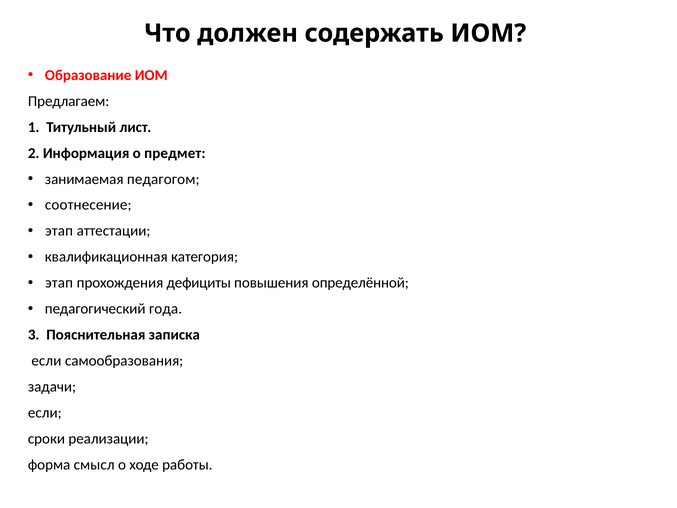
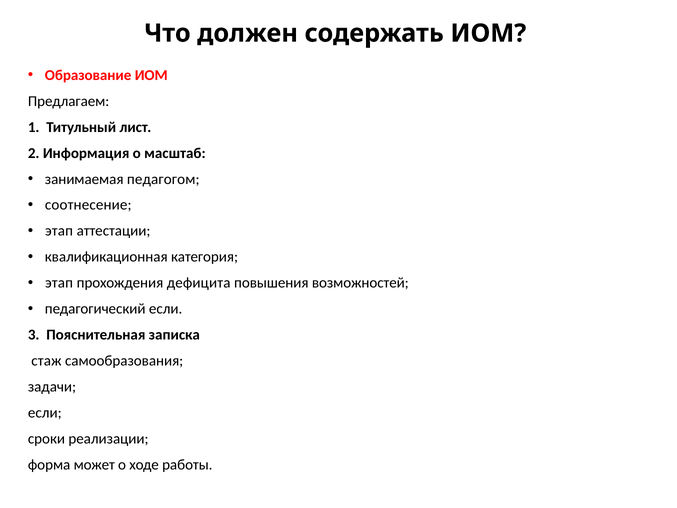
предмет: предмет -> масштаб
дефициты: дефициты -> дефицита
определённой: определённой -> возможностей
педагогический года: года -> если
если at (46, 361): если -> стаж
смысл: смысл -> может
